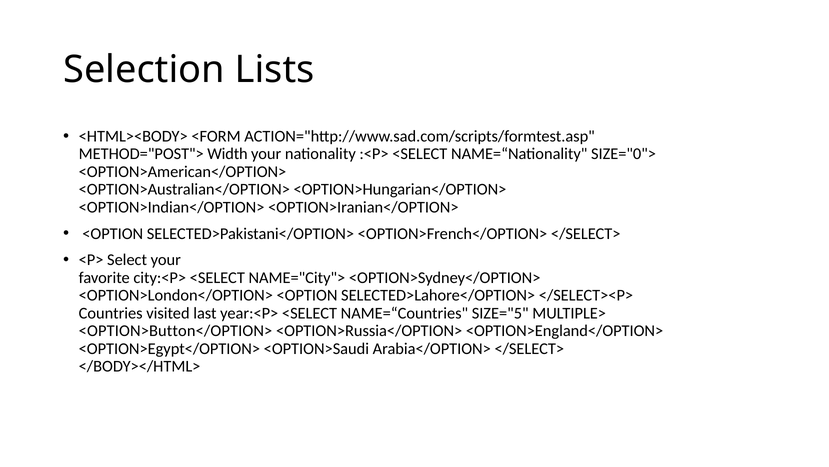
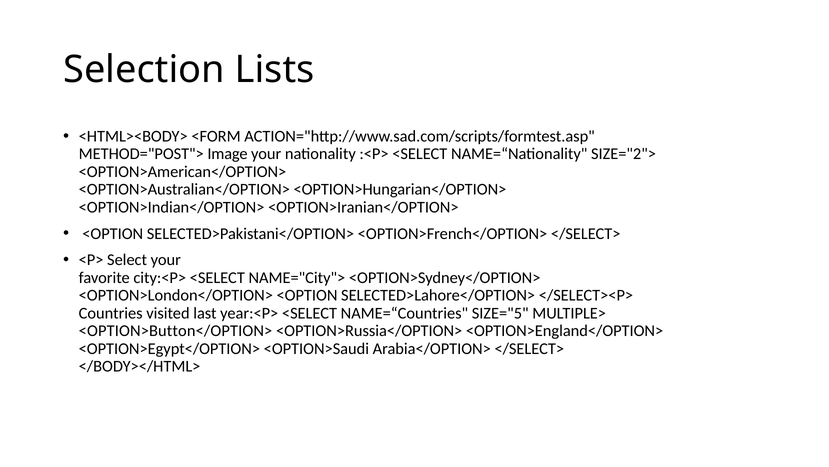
Width: Width -> Image
SIZE="0">: SIZE="0"> -> SIZE="2">
